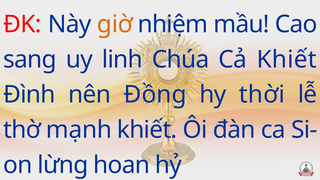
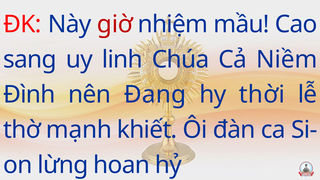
giờ colour: orange -> red
Cả Khiết: Khiết -> Niềm
Đồng: Đồng -> Đang
